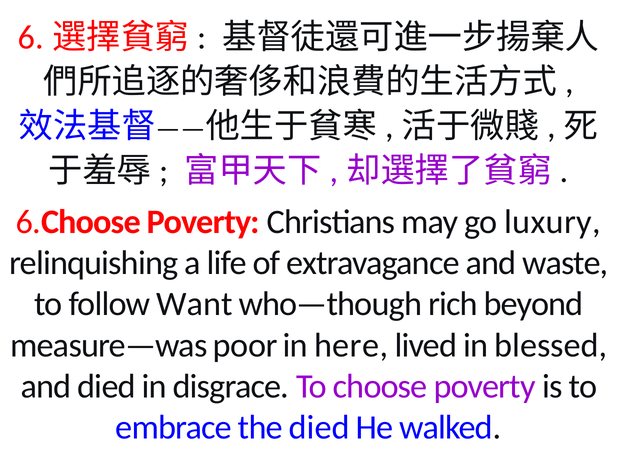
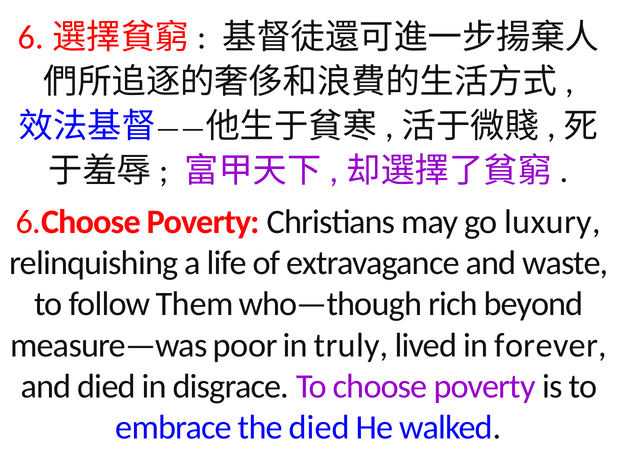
Want: Want -> Them
here: here -> truly
blessed: blessed -> forever
